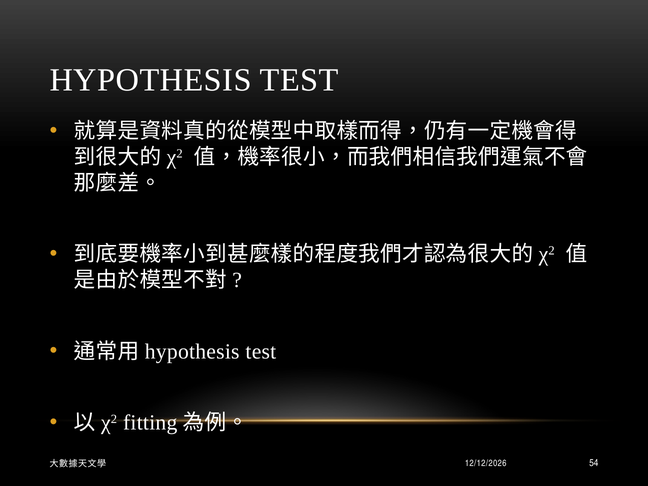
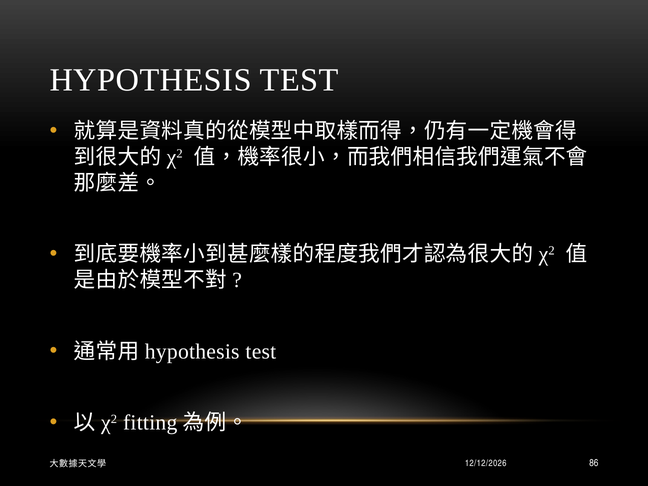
54: 54 -> 86
